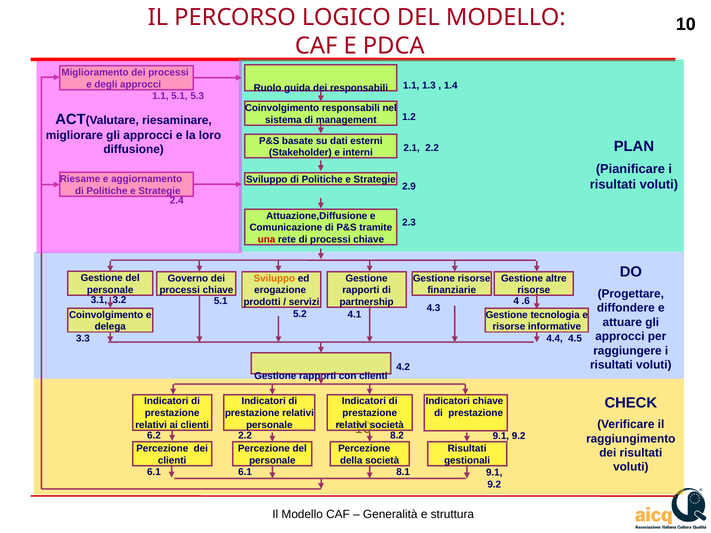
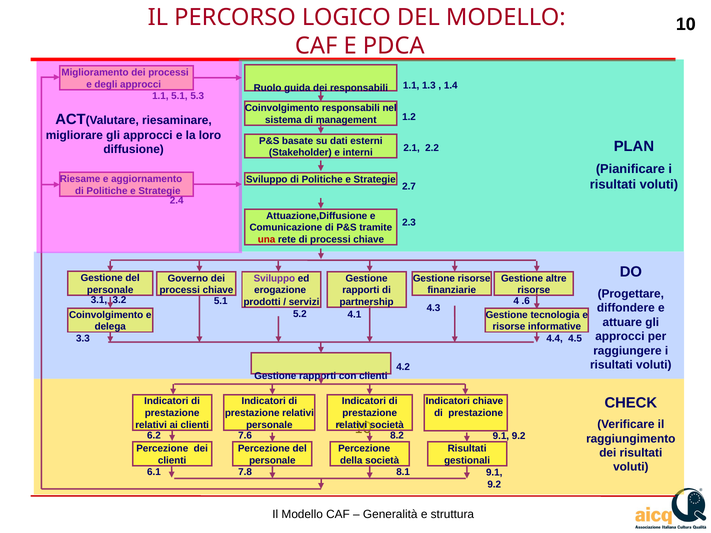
2.9: 2.9 -> 2.7
Sviluppo at (274, 278) colour: orange -> purple
2.2 at (245, 435): 2.2 -> 7.6
6.1 at (245, 472): 6.1 -> 7.8
